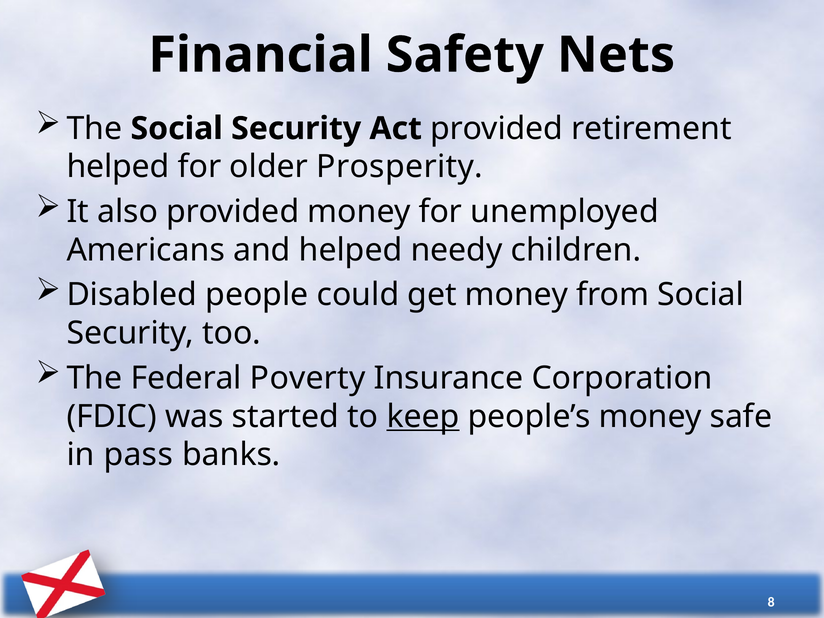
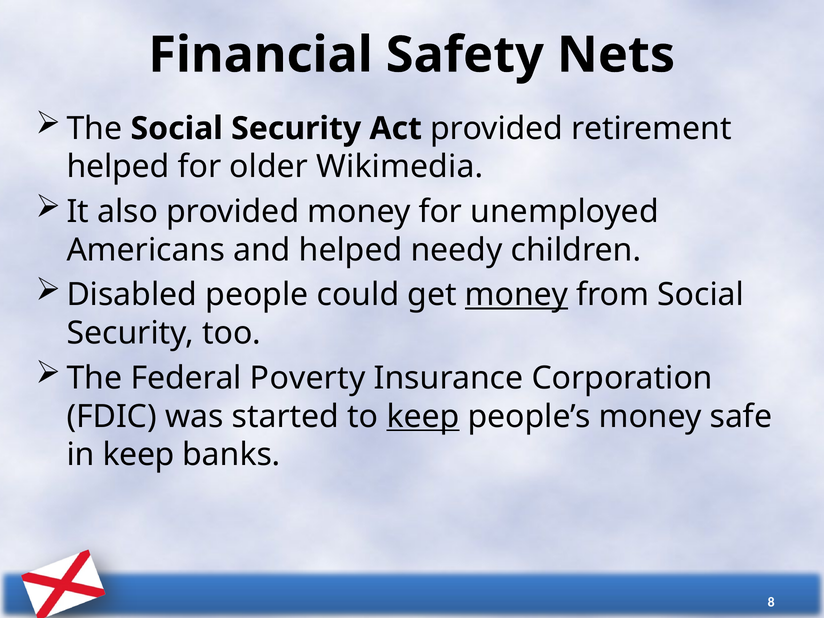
Prosperity: Prosperity -> Wikimedia
money at (516, 295) underline: none -> present
in pass: pass -> keep
